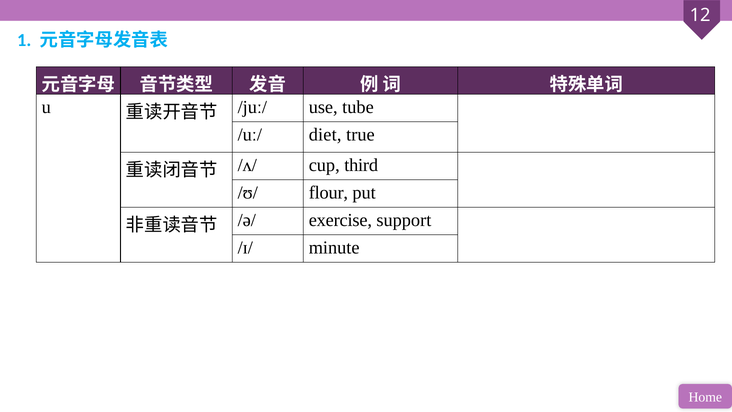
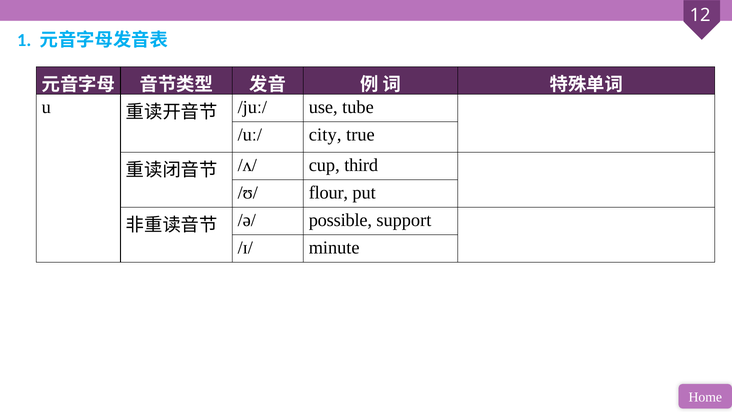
diet: diet -> city
exercise: exercise -> possible
